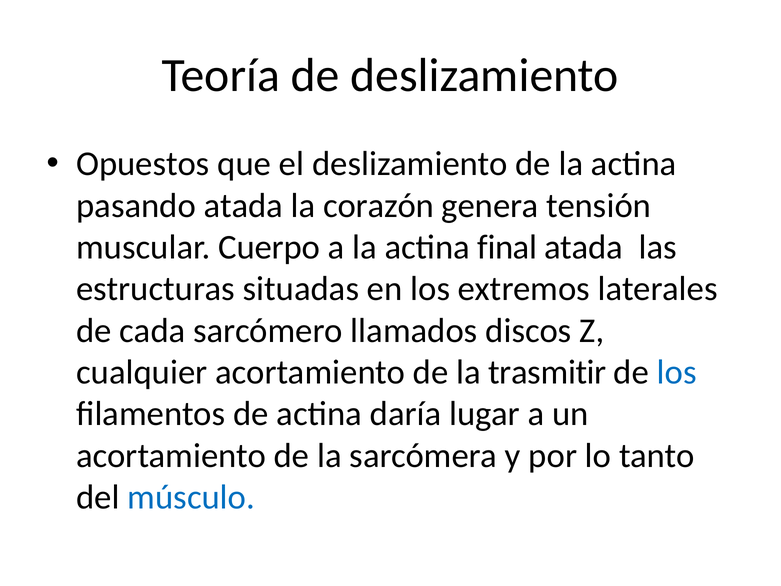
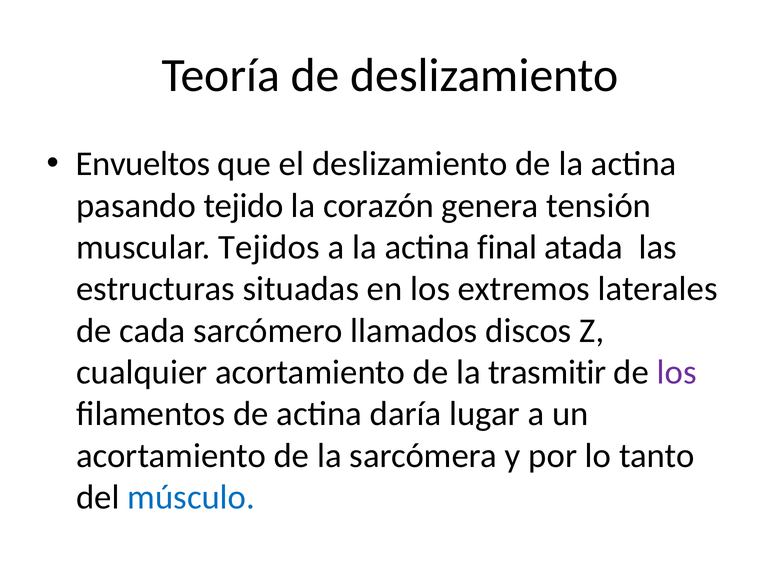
Opuestos: Opuestos -> Envueltos
pasando atada: atada -> tejido
Cuerpo: Cuerpo -> Tejidos
los at (677, 372) colour: blue -> purple
